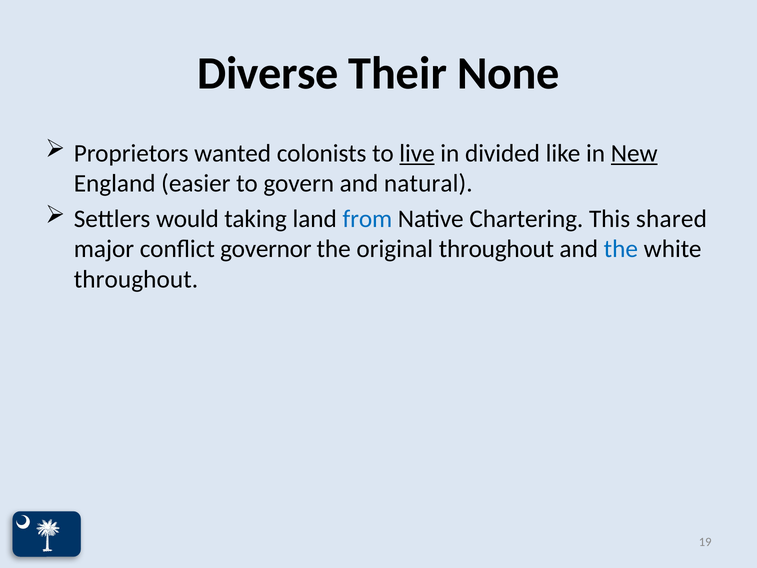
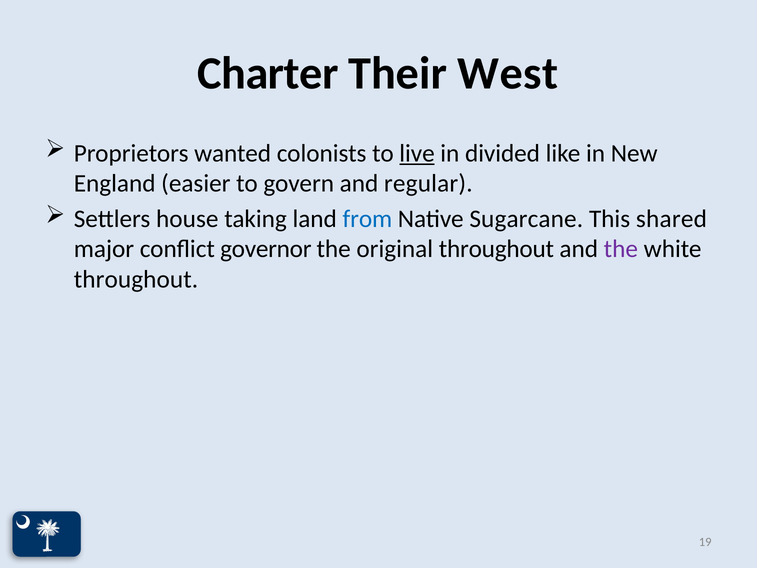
Diverse: Diverse -> Charter
None: None -> West
New underline: present -> none
natural: natural -> regular
would: would -> house
Chartering: Chartering -> Sugarcane
the at (621, 249) colour: blue -> purple
